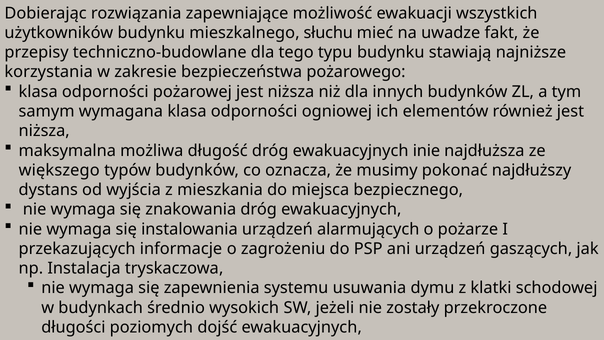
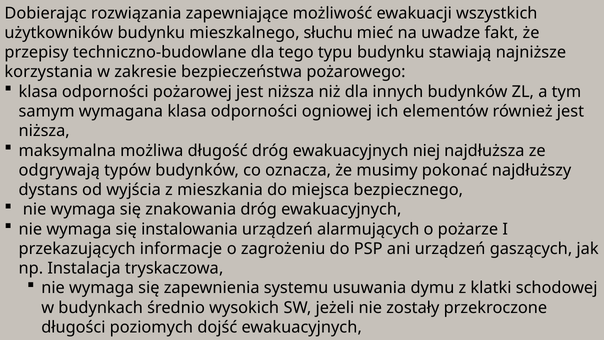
inie: inie -> niej
większego: większego -> odgrywają
